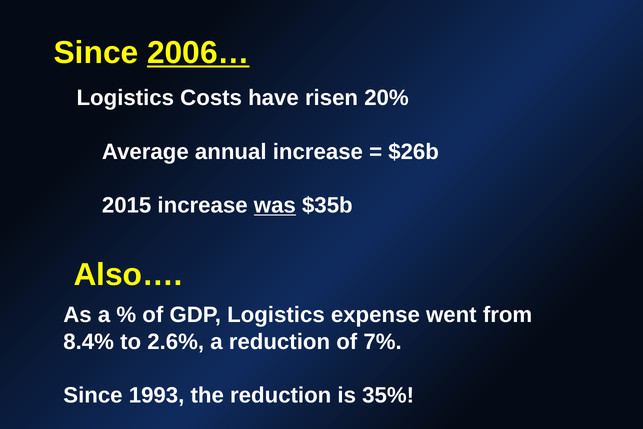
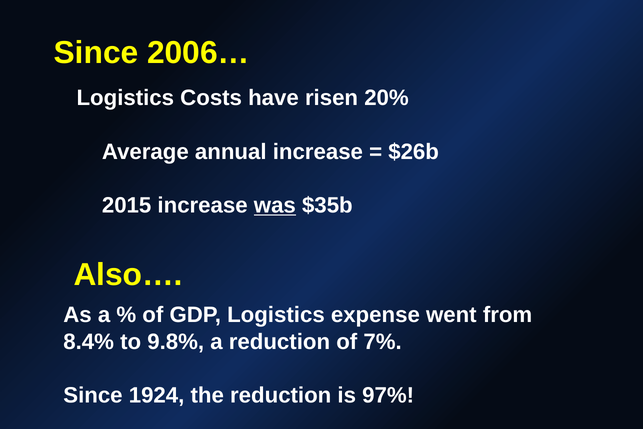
2006… underline: present -> none
2.6%: 2.6% -> 9.8%
1993: 1993 -> 1924
35%: 35% -> 97%
